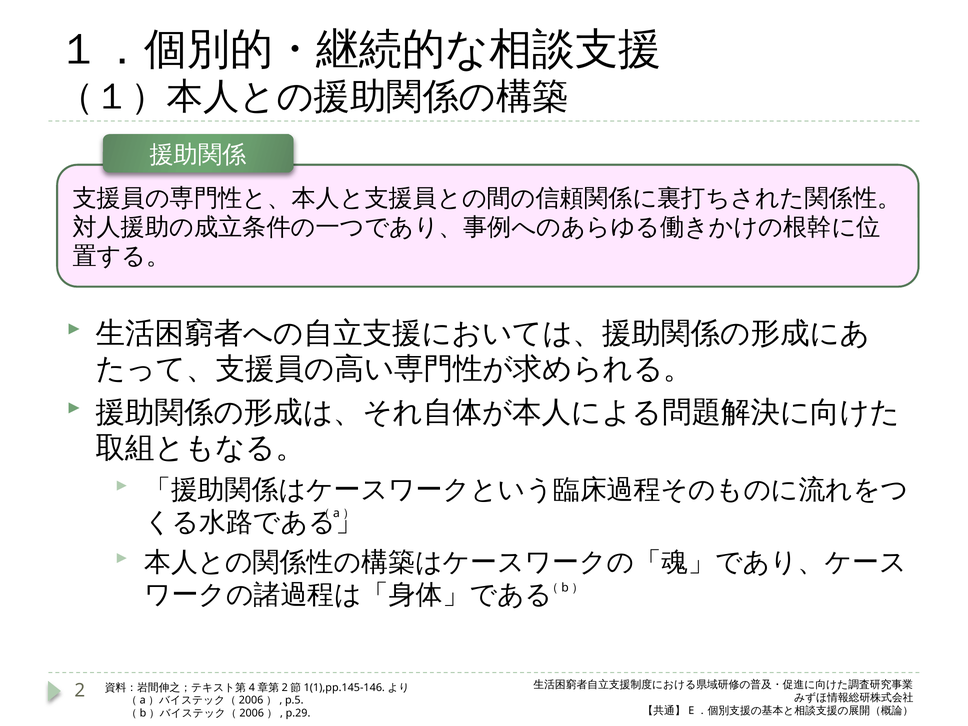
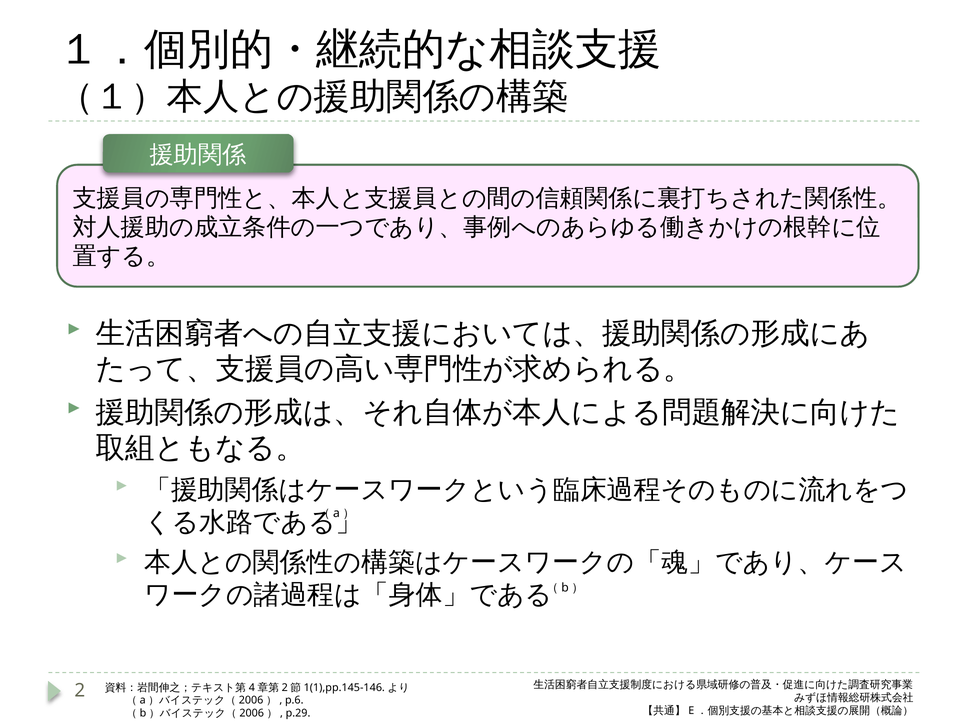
p.5: p.5 -> p.6
